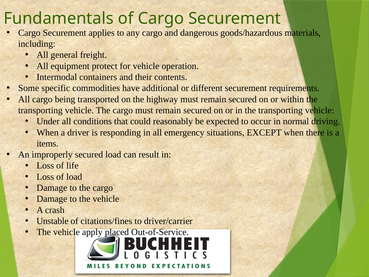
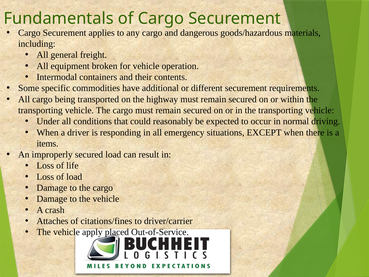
protect: protect -> broken
Unstable: Unstable -> Attaches
